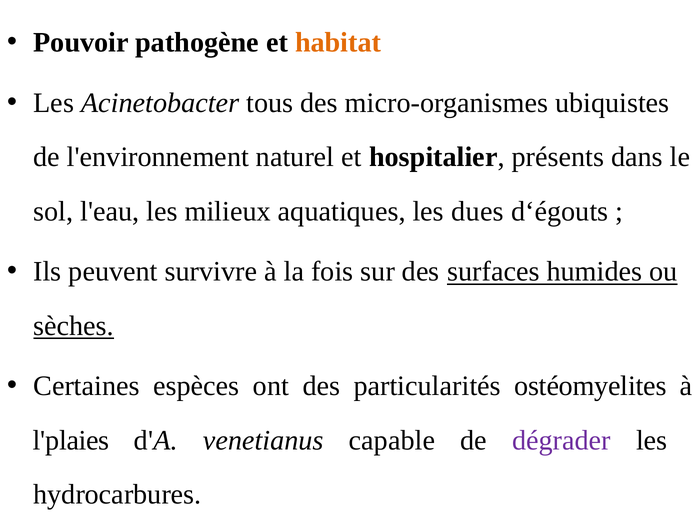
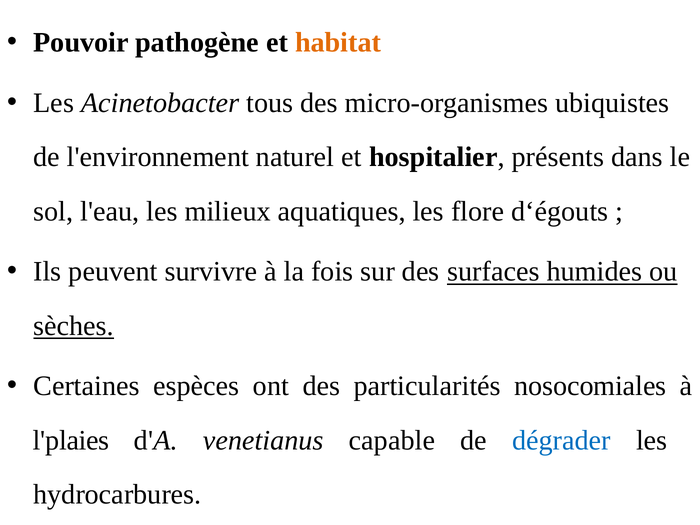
dues: dues -> flore
ostéomyelites: ostéomyelites -> nosocomiales
dégrader colour: purple -> blue
